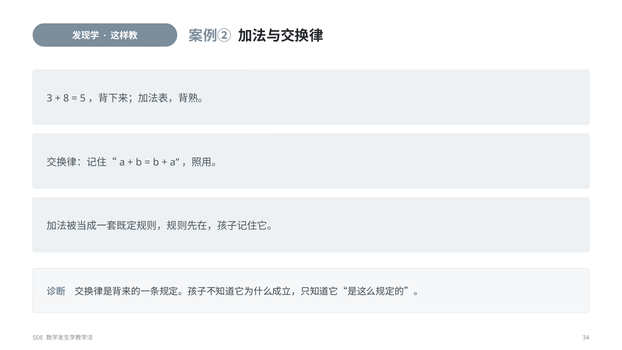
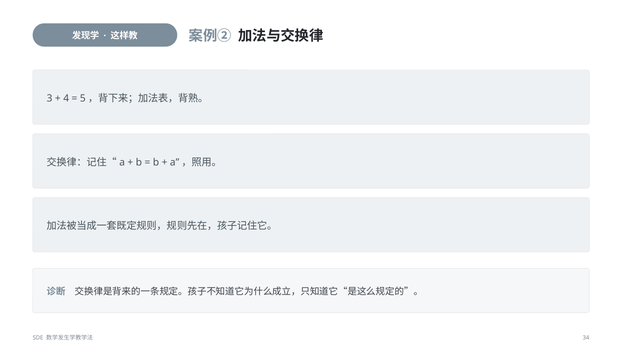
8: 8 -> 4
